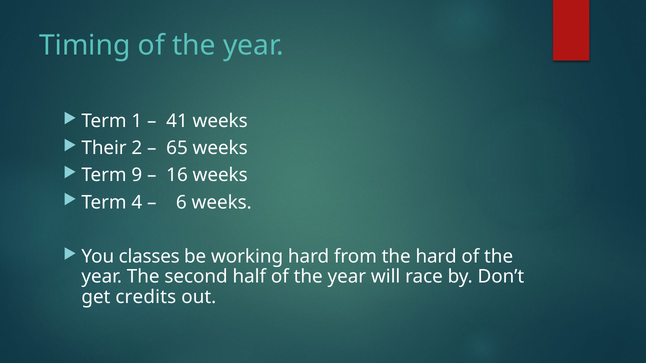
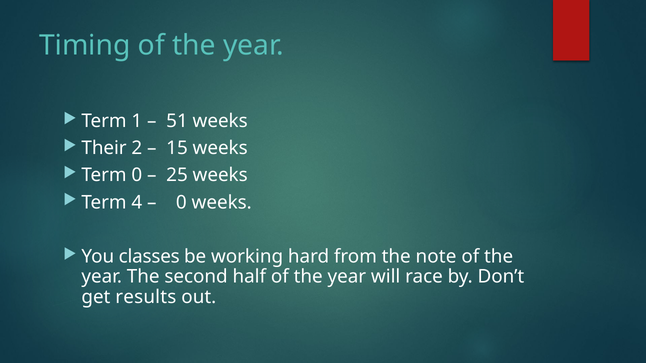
41: 41 -> 51
65: 65 -> 15
Term 9: 9 -> 0
16: 16 -> 25
6 at (181, 203): 6 -> 0
the hard: hard -> note
credits: credits -> results
